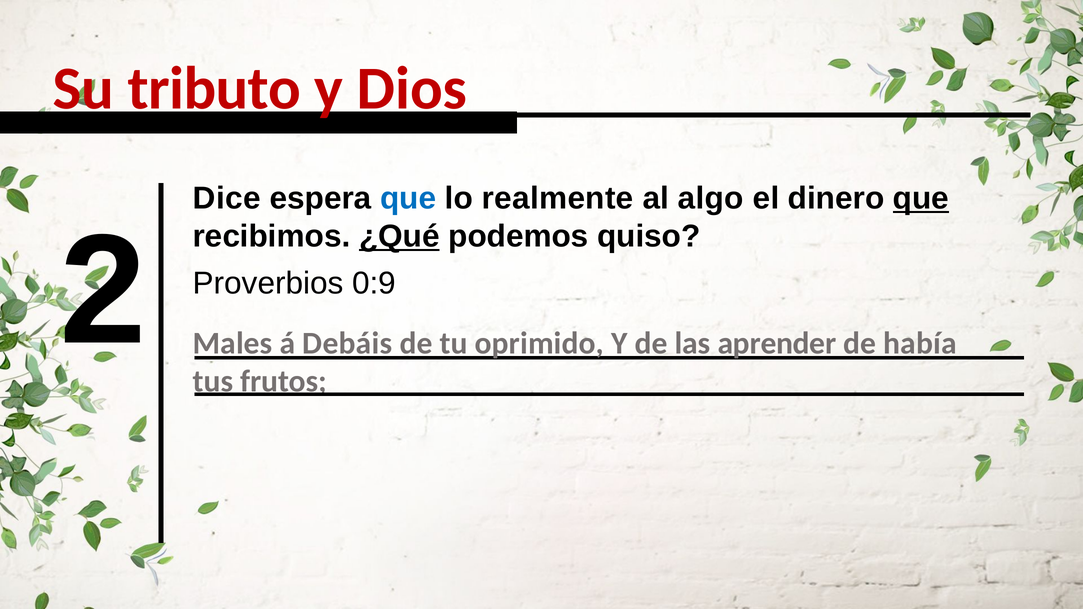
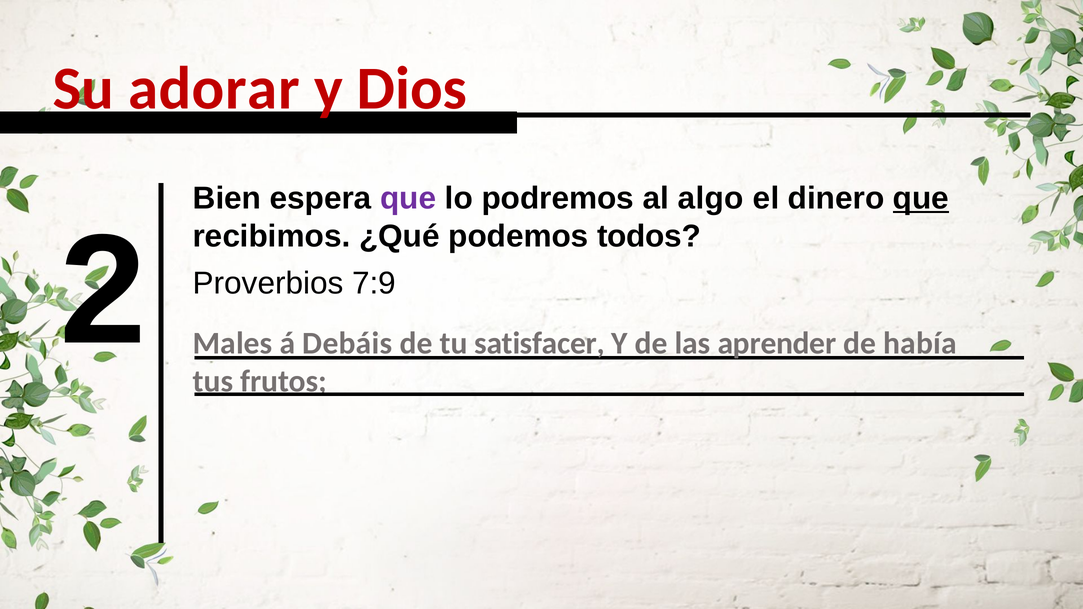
tributo: tributo -> adorar
Dice: Dice -> Bien
que at (408, 198) colour: blue -> purple
realmente: realmente -> podremos
oprimido: oprimido -> satisfacer
¿Qué underline: present -> none
quiso: quiso -> todos
0:9: 0:9 -> 7:9
